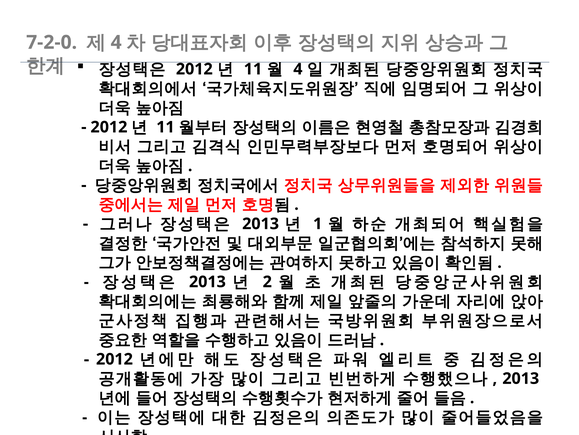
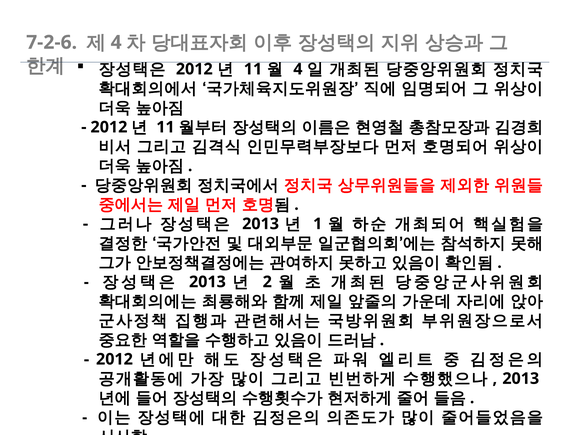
7-2-0: 7-2-0 -> 7-2-6
